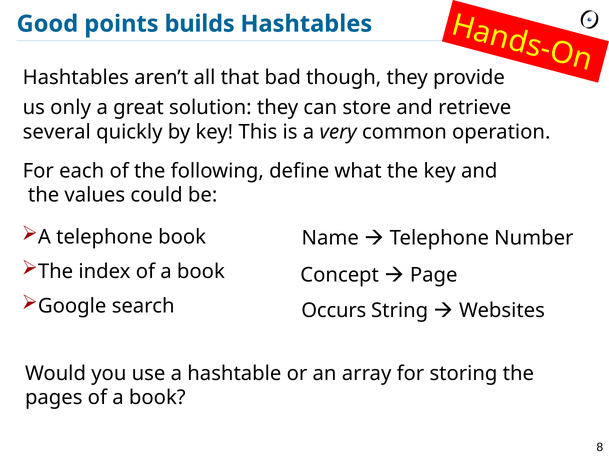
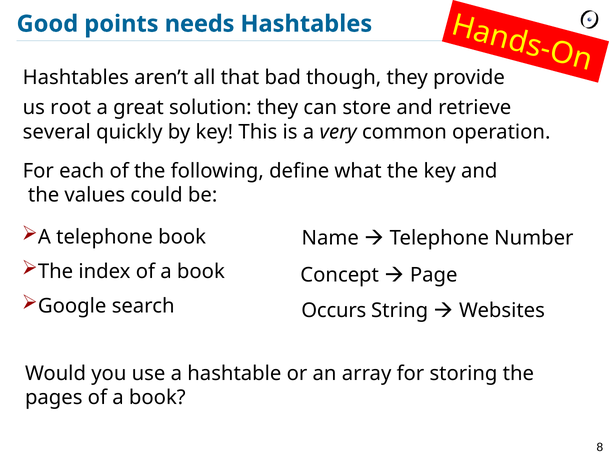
builds: builds -> needs
only: only -> root
